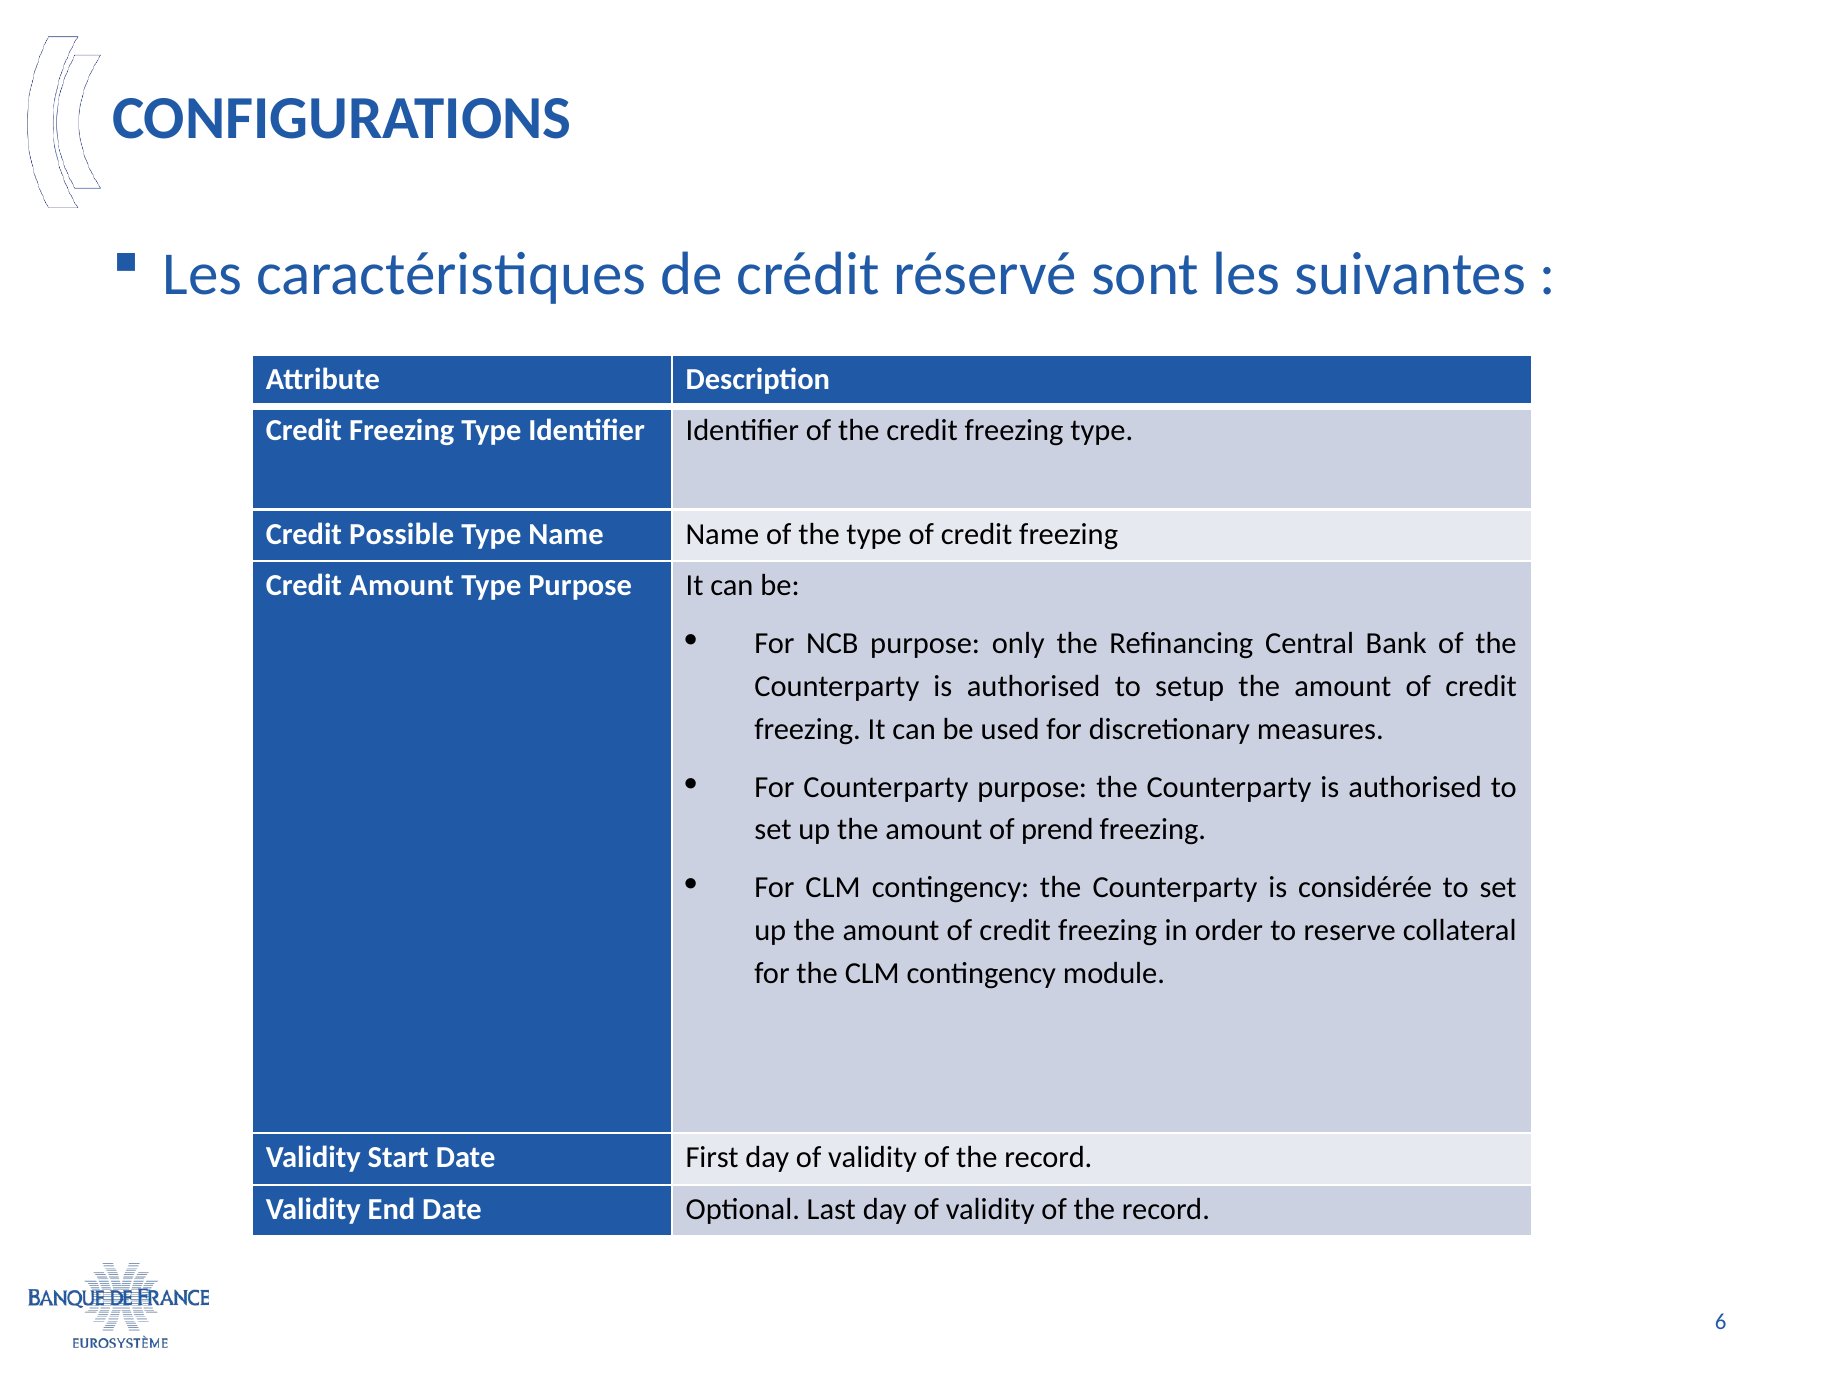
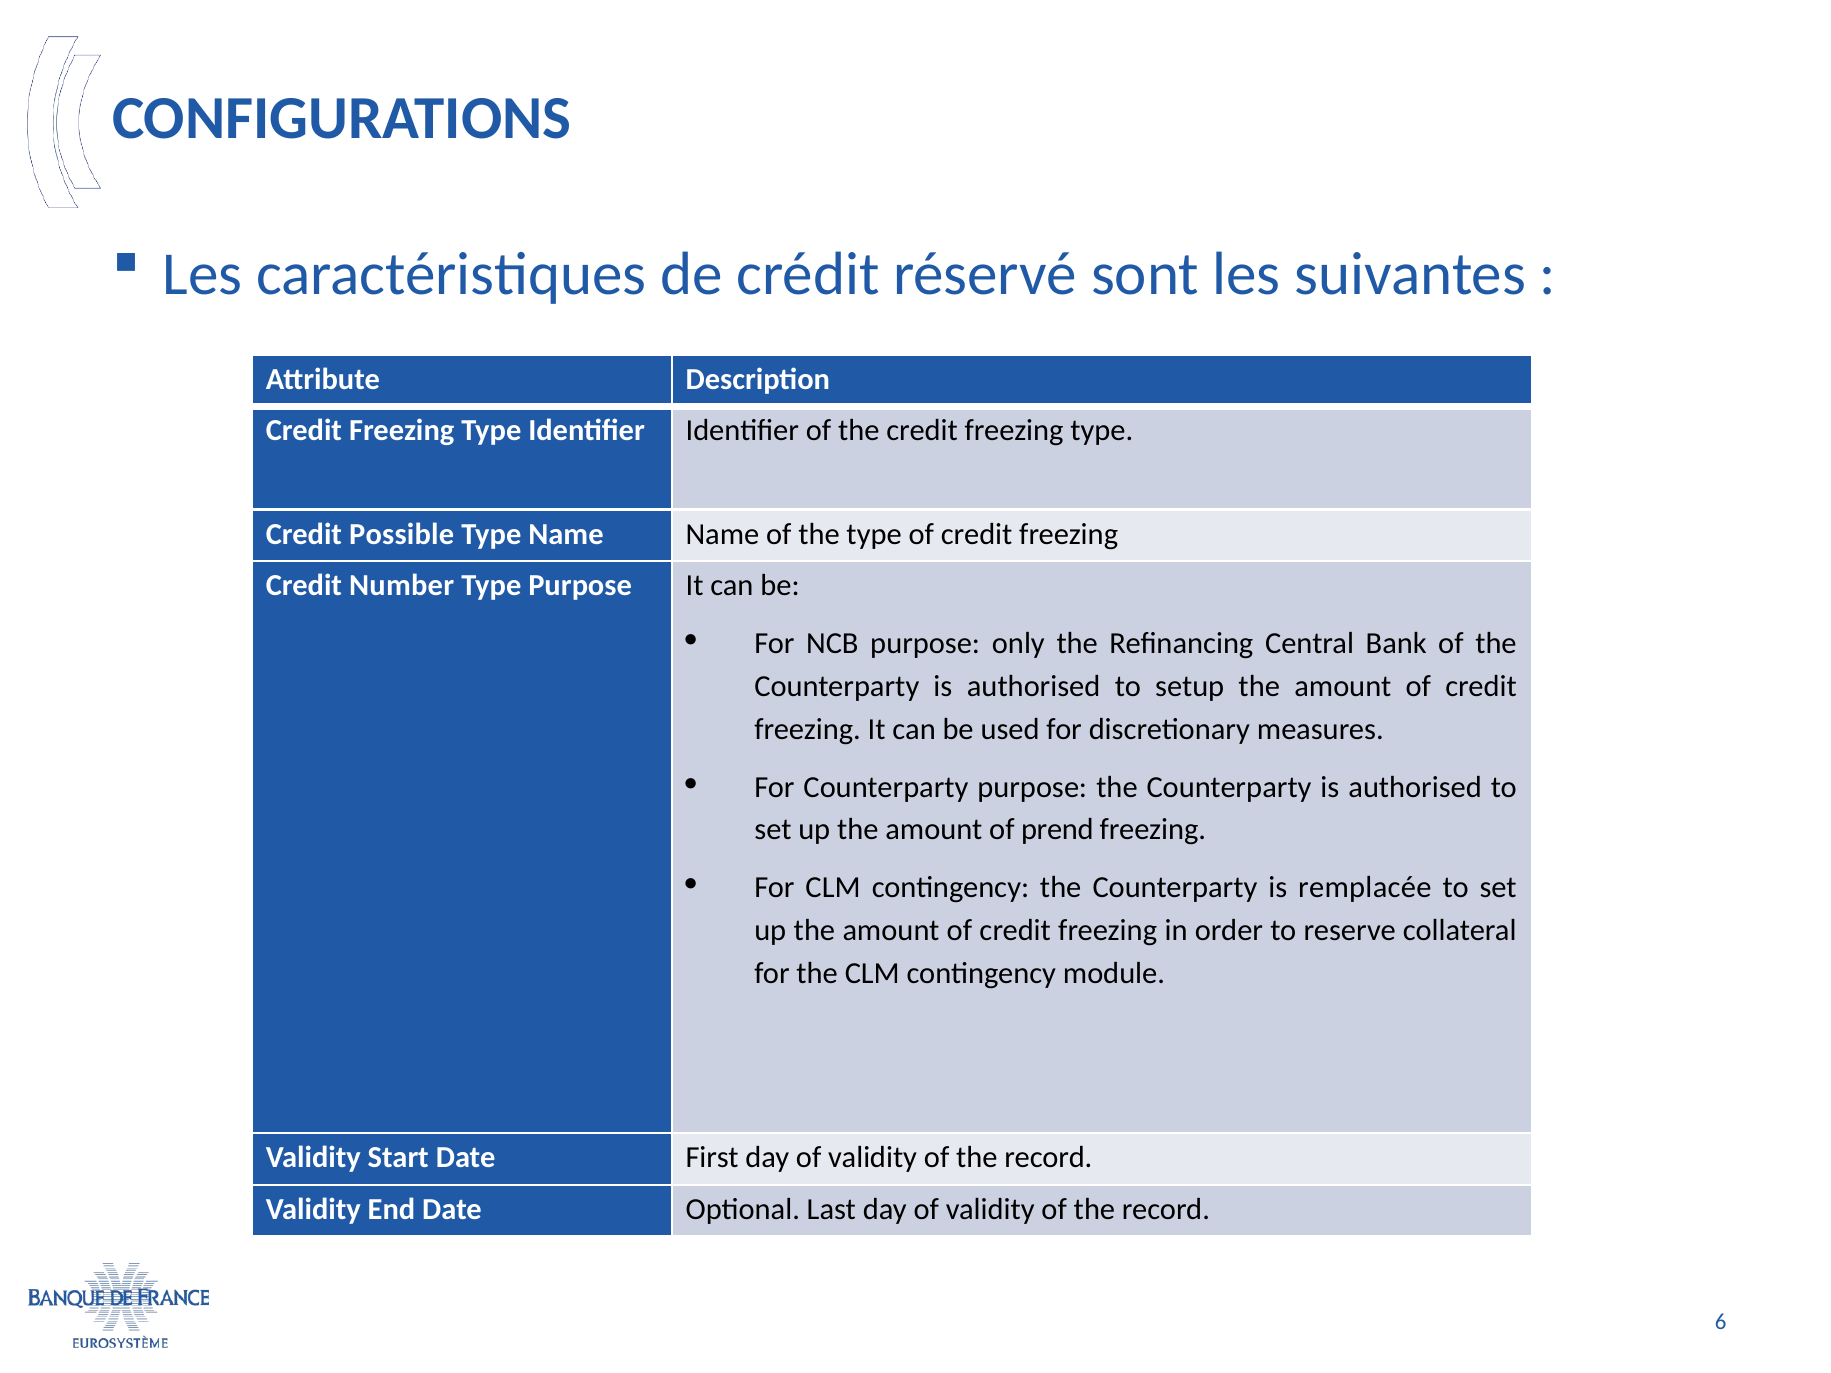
Credit Amount: Amount -> Number
considérée: considérée -> remplacée
